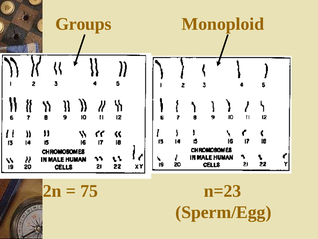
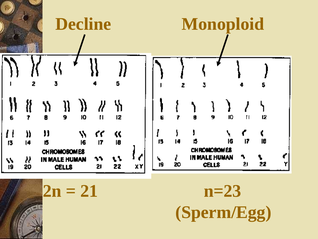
Groups: Groups -> Decline
75: 75 -> 21
